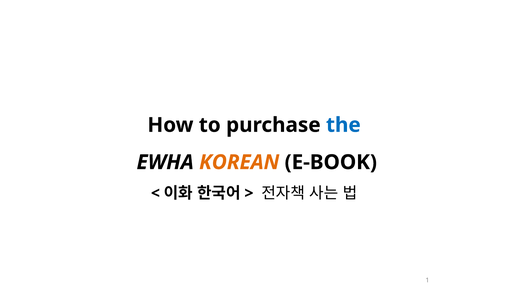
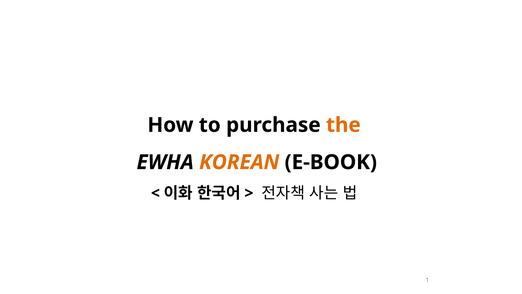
the colour: blue -> orange
